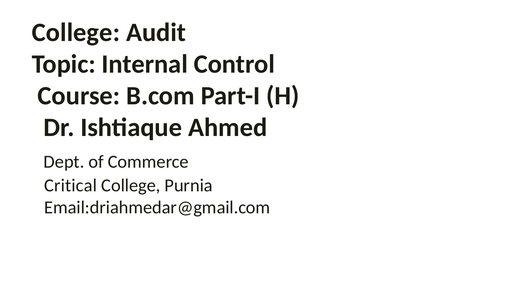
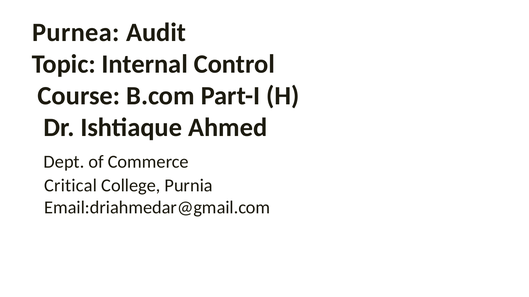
College at (76, 32): College -> Purnea
